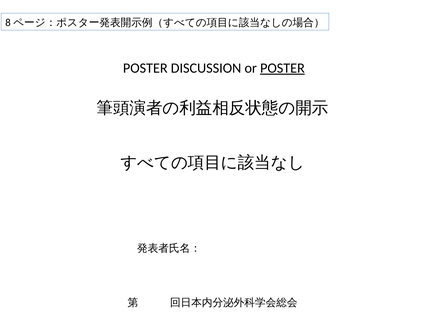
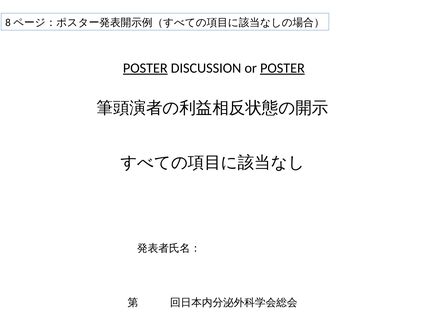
POSTER at (145, 68) underline: none -> present
